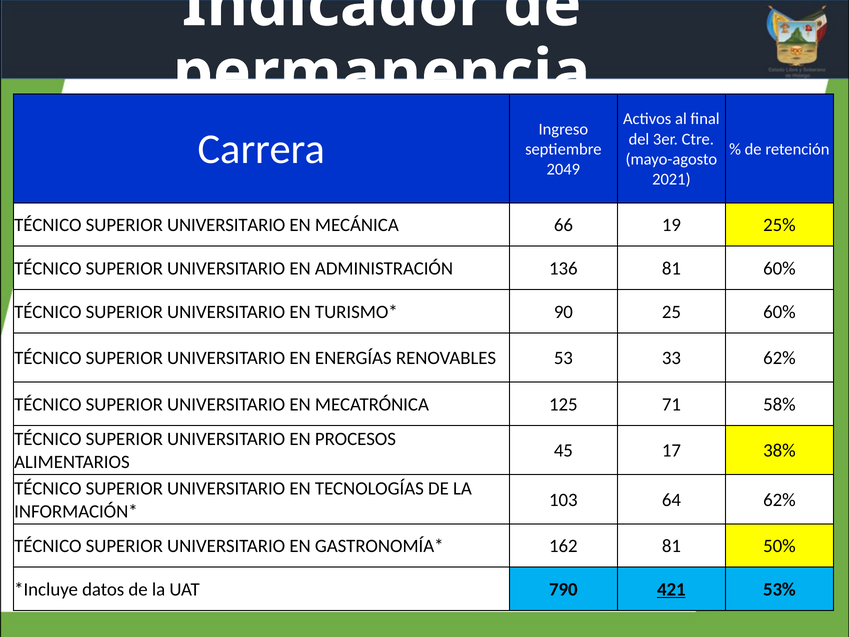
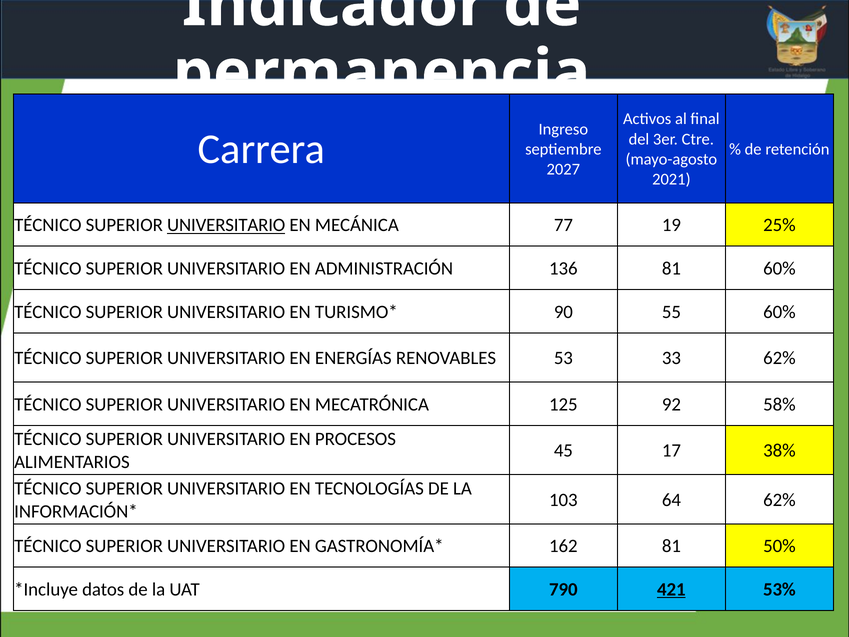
2049: 2049 -> 2027
UNIVERSITARIO at (226, 225) underline: none -> present
66: 66 -> 77
25: 25 -> 55
71: 71 -> 92
